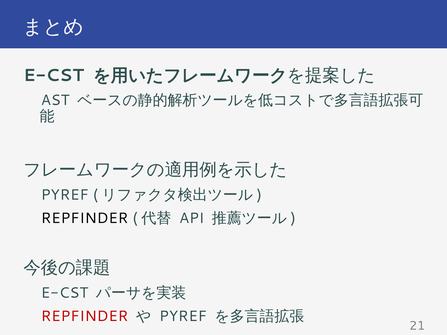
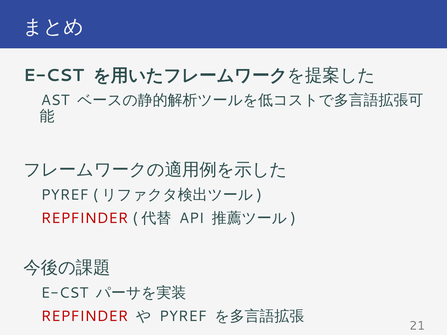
REPFINDER at (85, 218) colour: black -> red
